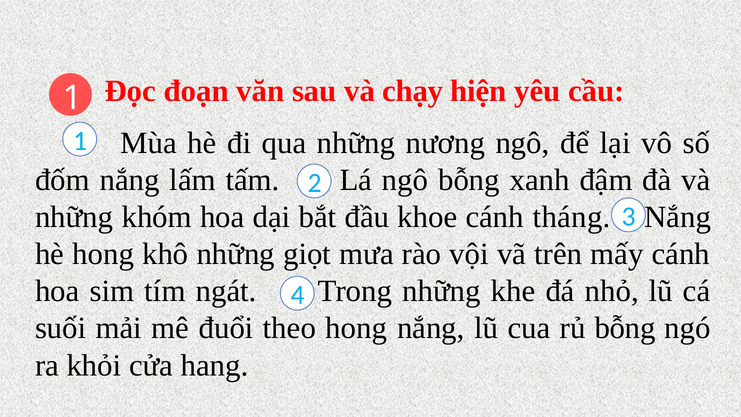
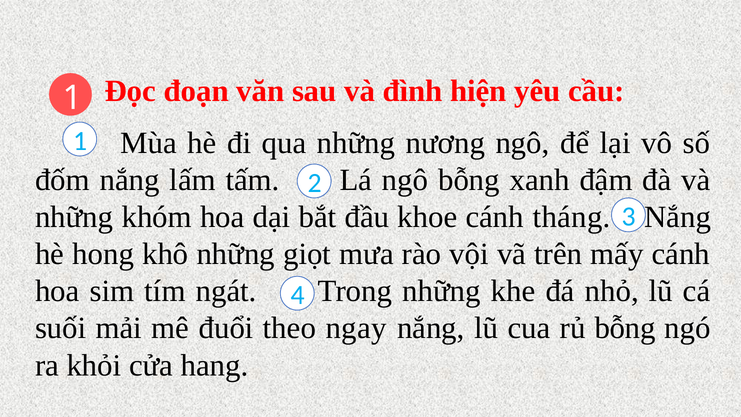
chạy: chạy -> đình
theo hong: hong -> ngay
